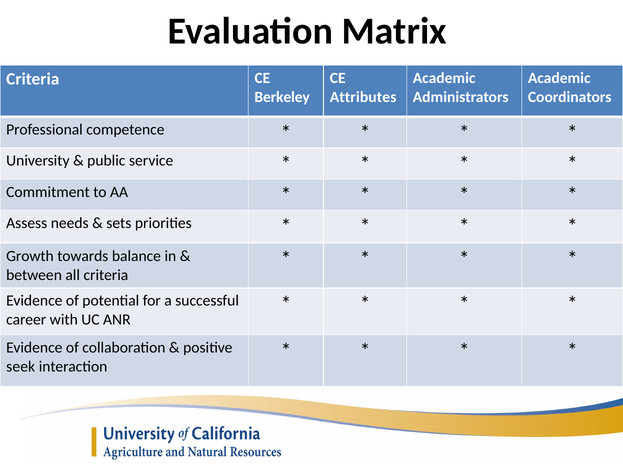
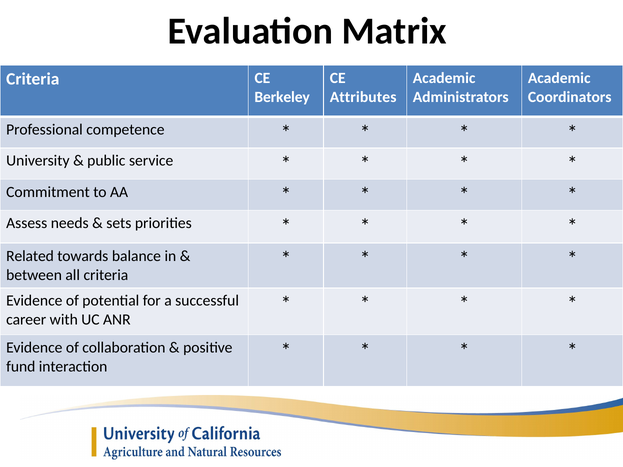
Growth: Growth -> Related
seek: seek -> fund
